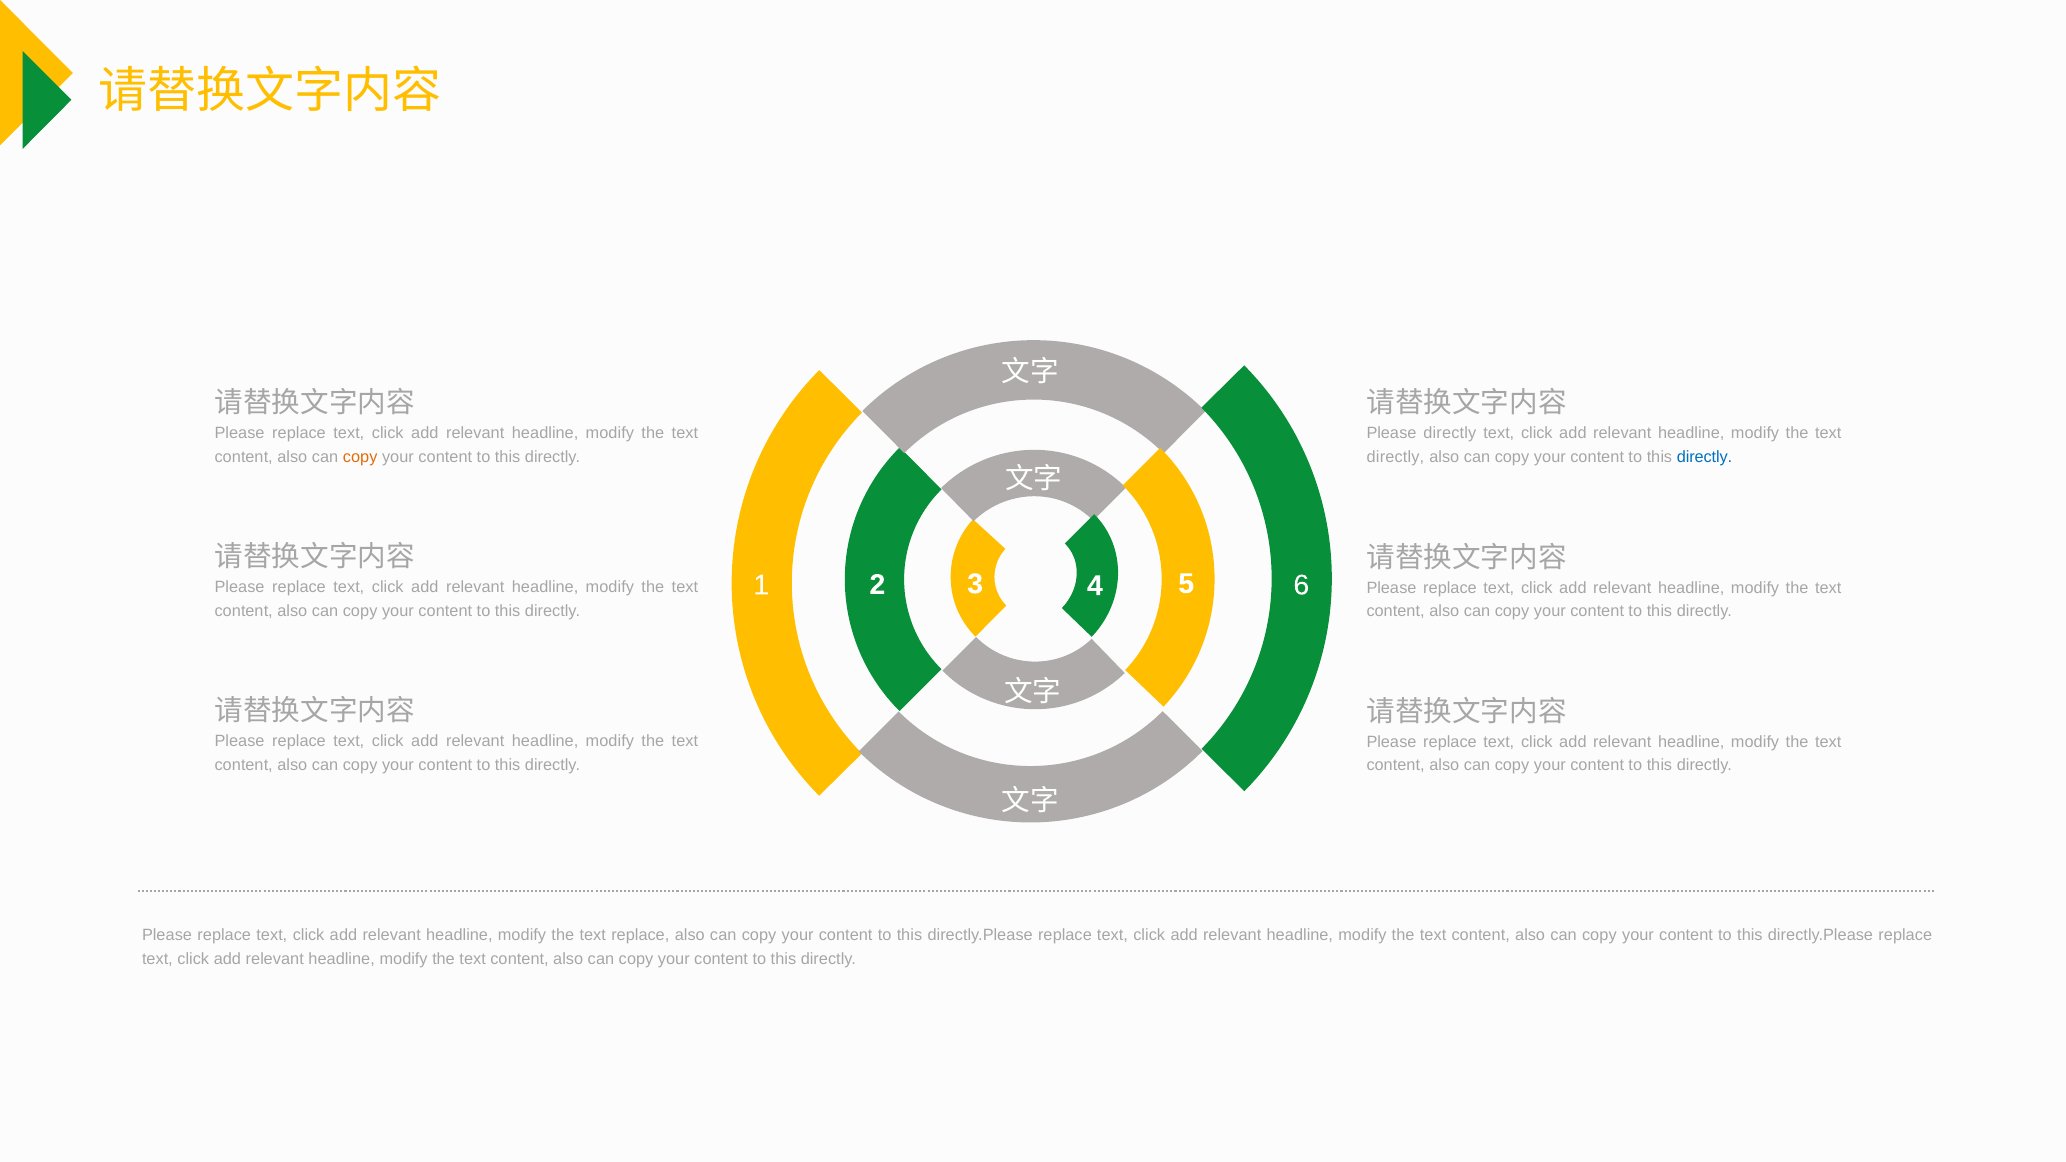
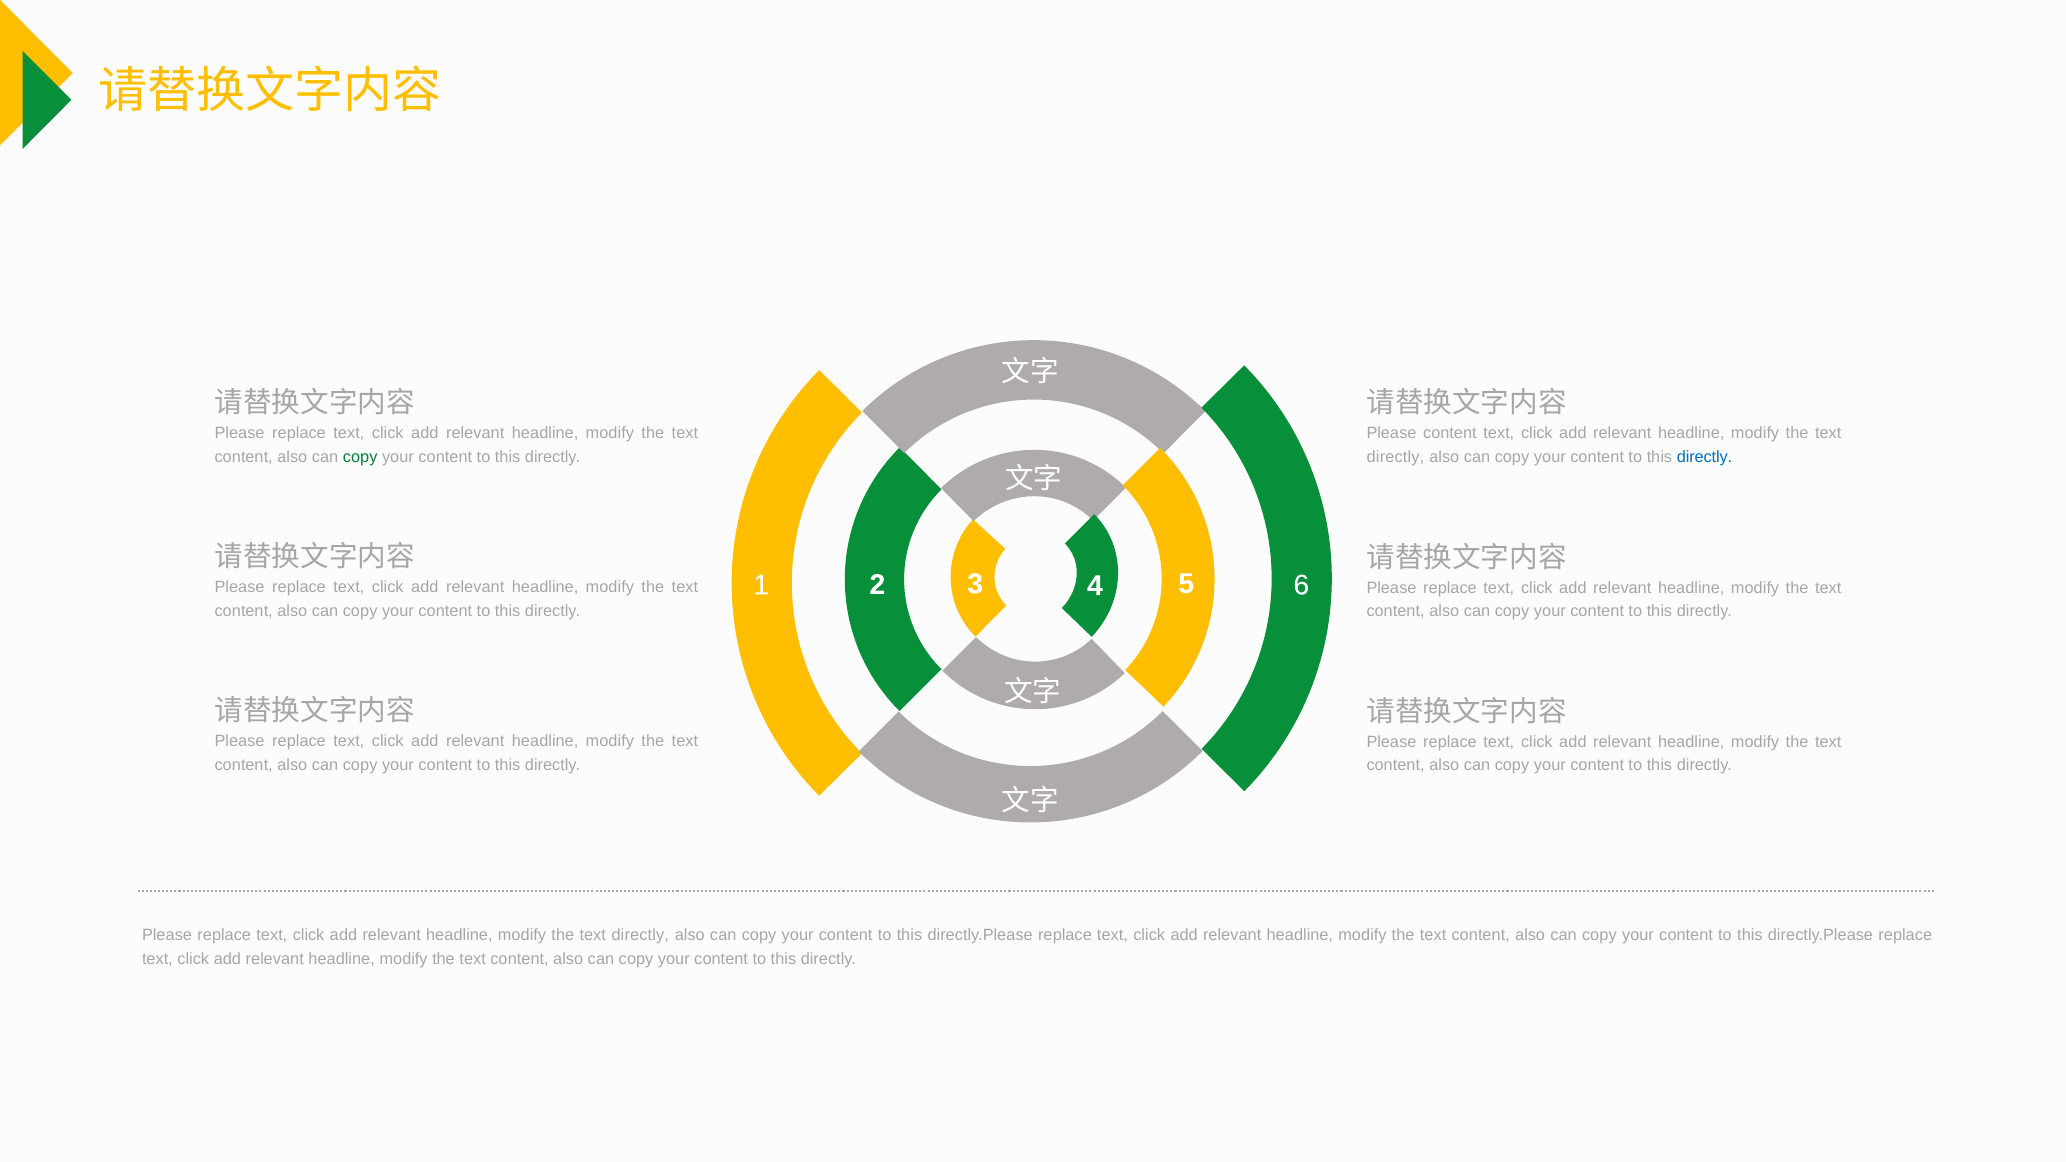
Please directly: directly -> content
copy at (360, 457) colour: orange -> green
replace at (640, 936): replace -> directly
